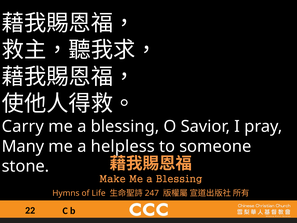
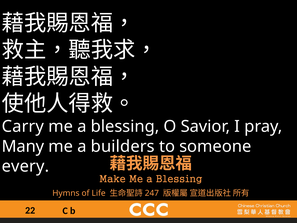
helpless: helpless -> builders
stone: stone -> every
